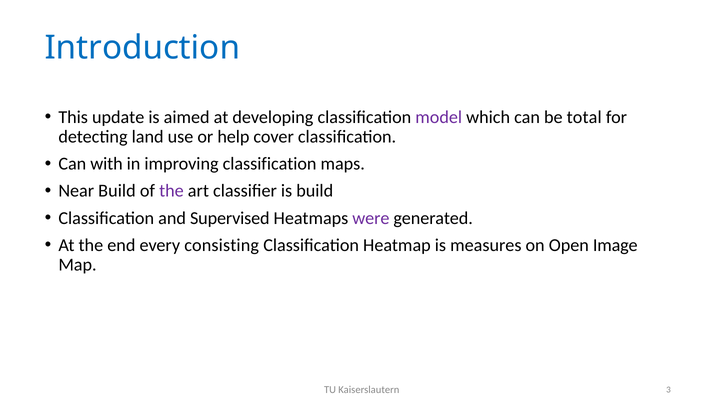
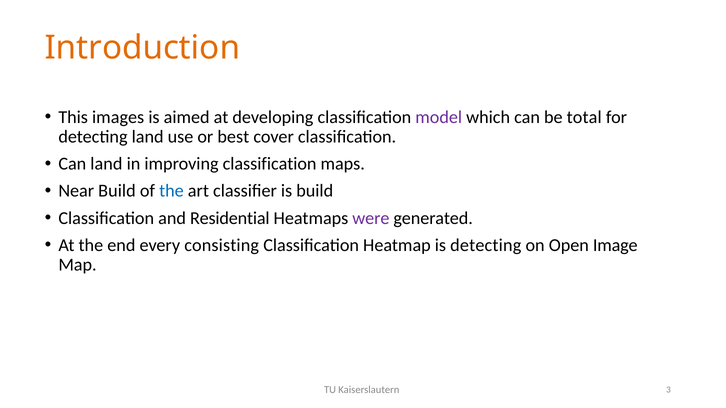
Introduction colour: blue -> orange
update: update -> images
help: help -> best
Can with: with -> land
the at (171, 191) colour: purple -> blue
Supervised: Supervised -> Residential
is measures: measures -> detecting
